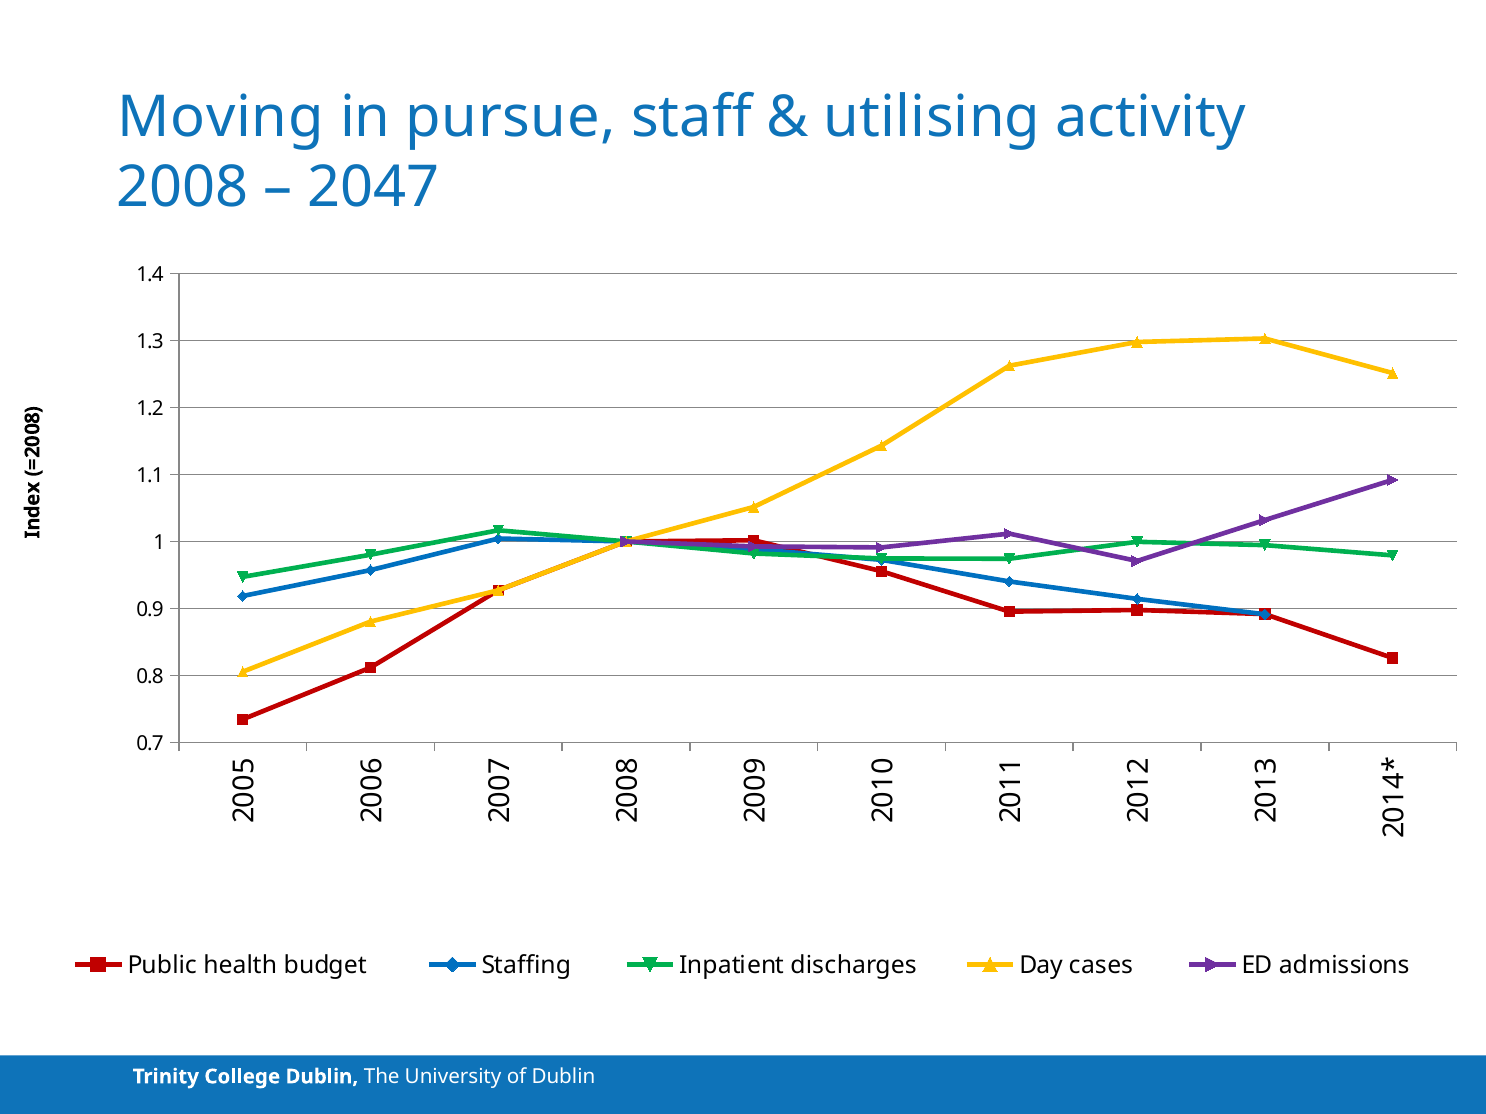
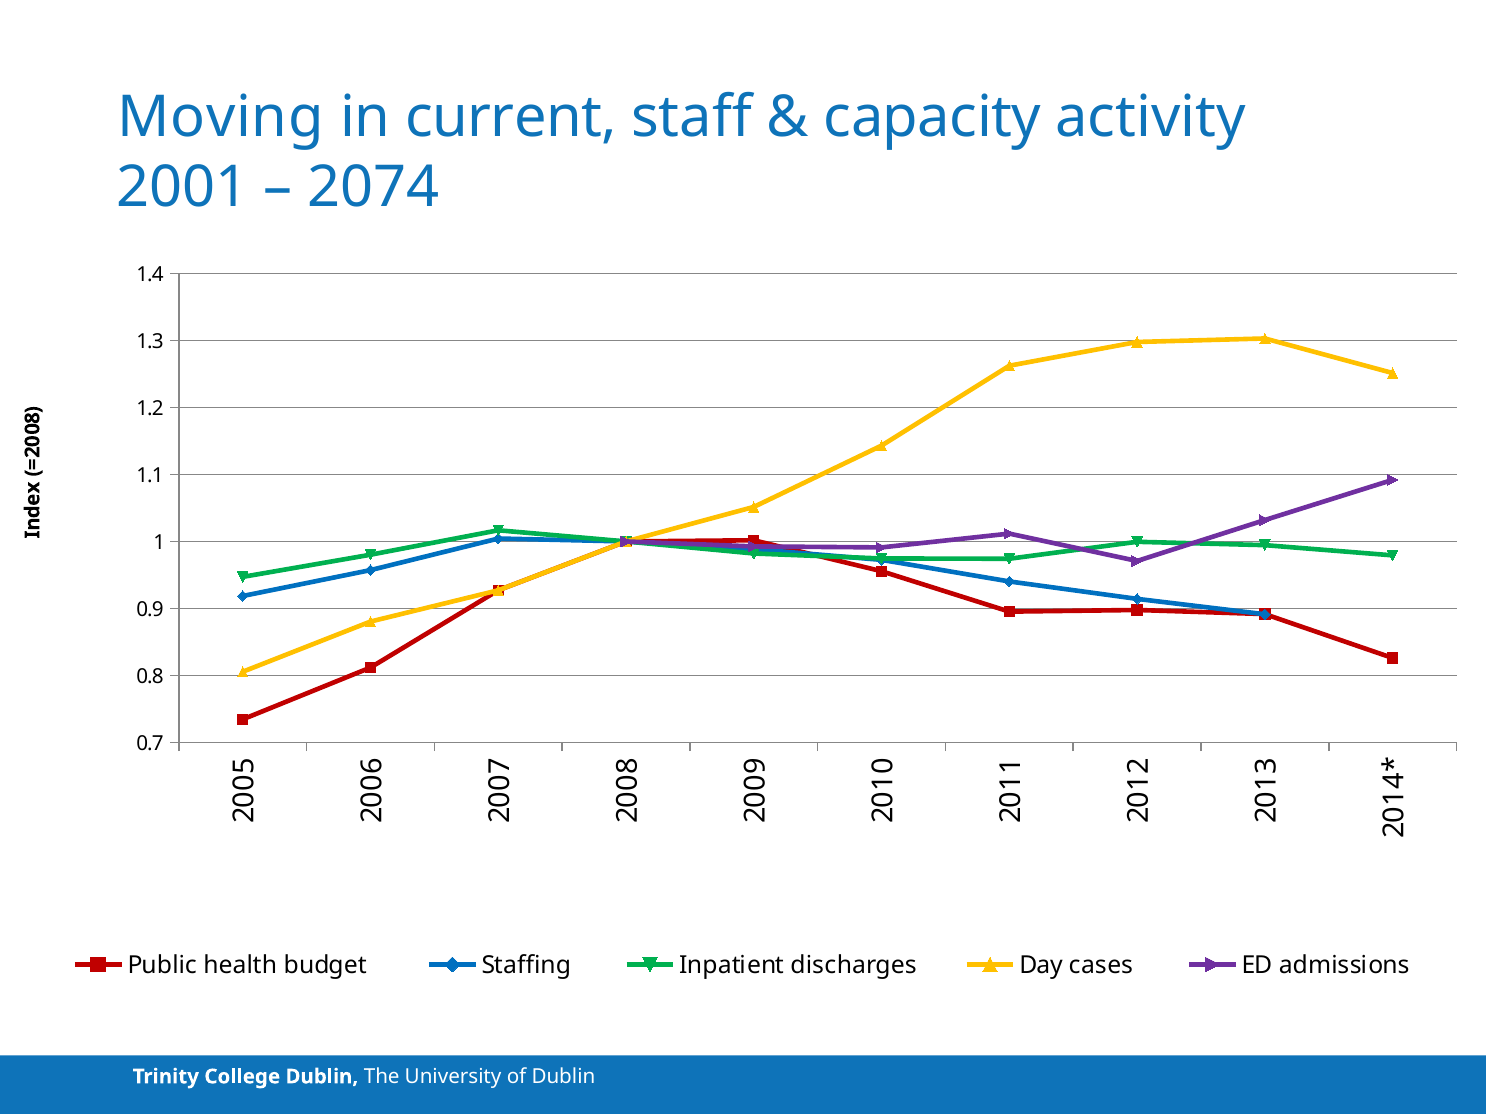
pursue: pursue -> current
utilising: utilising -> capacity
2008: 2008 -> 2001
2047: 2047 -> 2074
